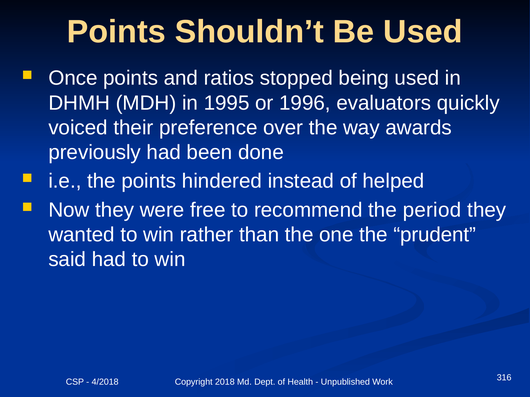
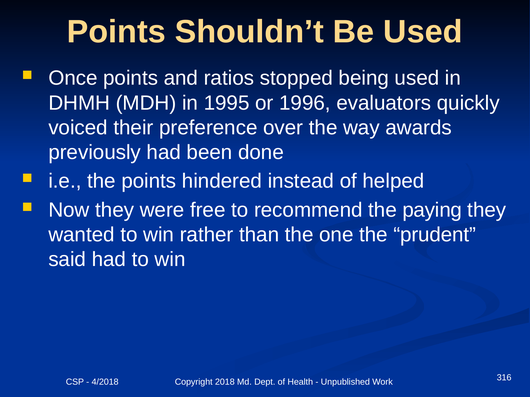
period: period -> paying
